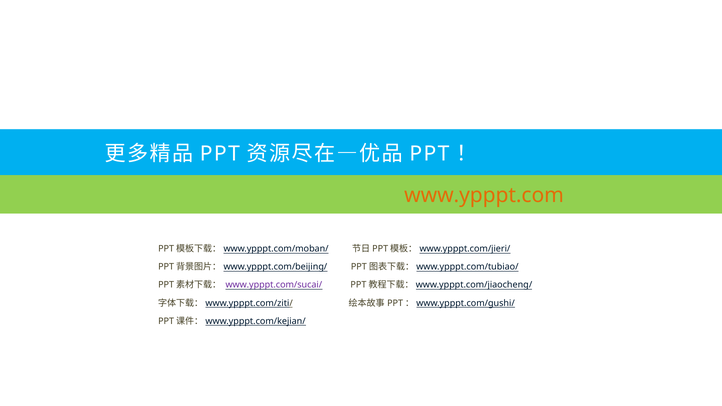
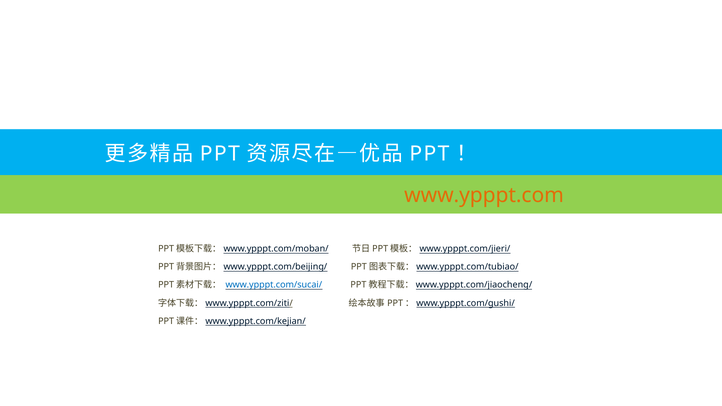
www.ypppt.com/sucai/ colour: purple -> blue
